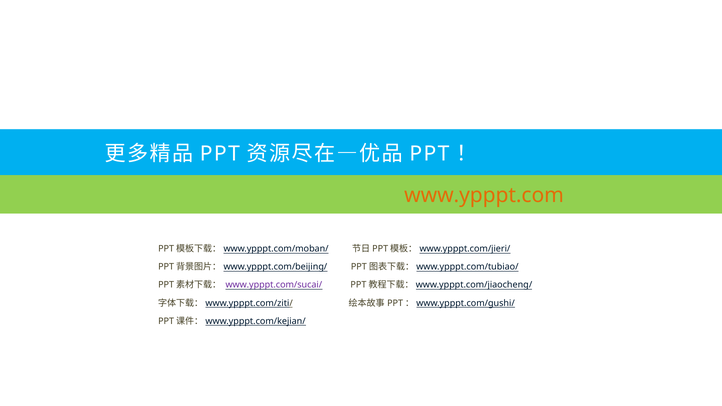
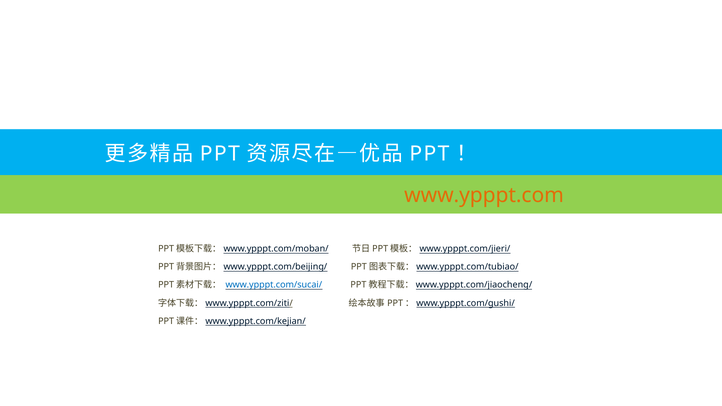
www.ypppt.com/sucai/ colour: purple -> blue
